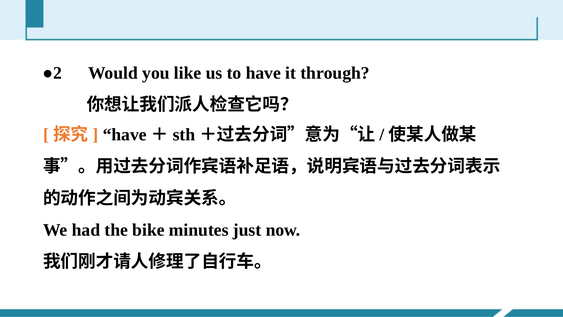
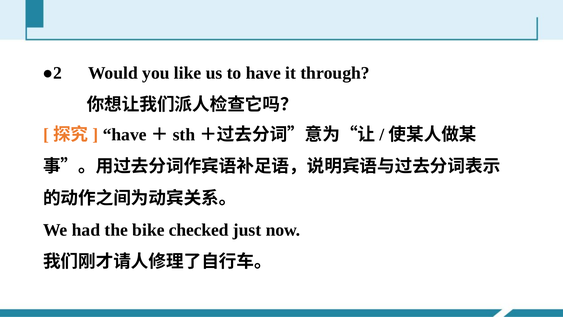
minutes: minutes -> checked
